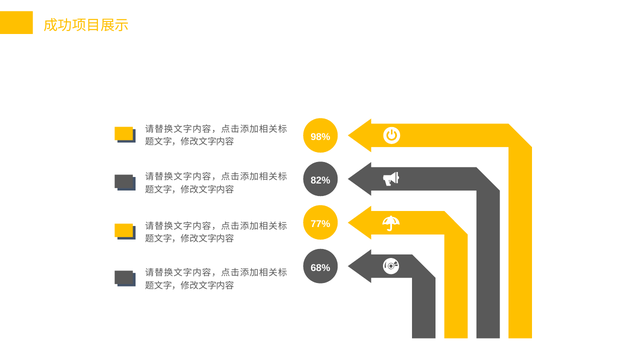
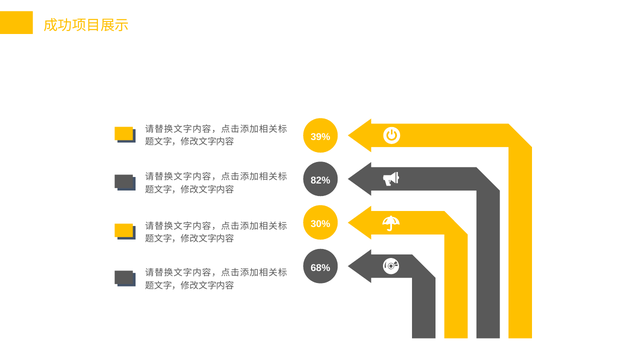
98%: 98% -> 39%
77%: 77% -> 30%
